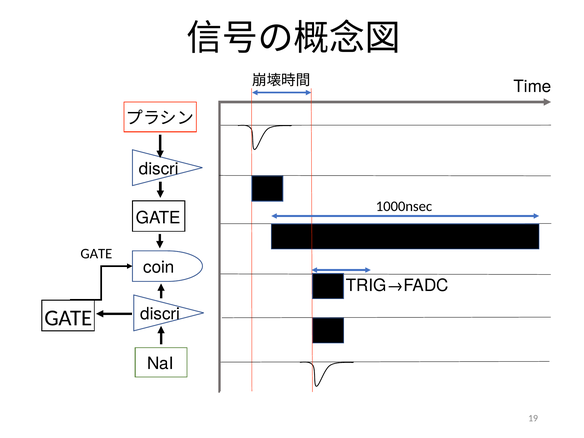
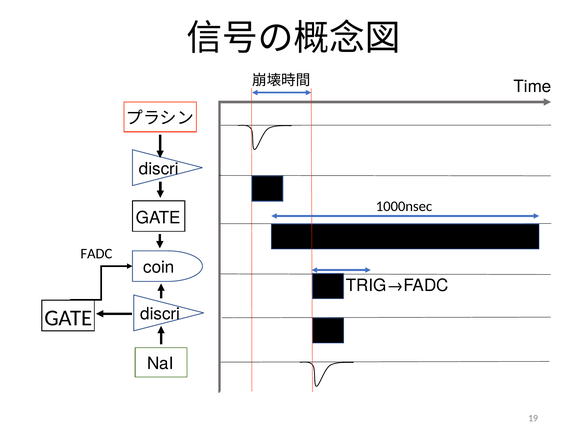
GATE at (96, 254): GATE -> FADC
